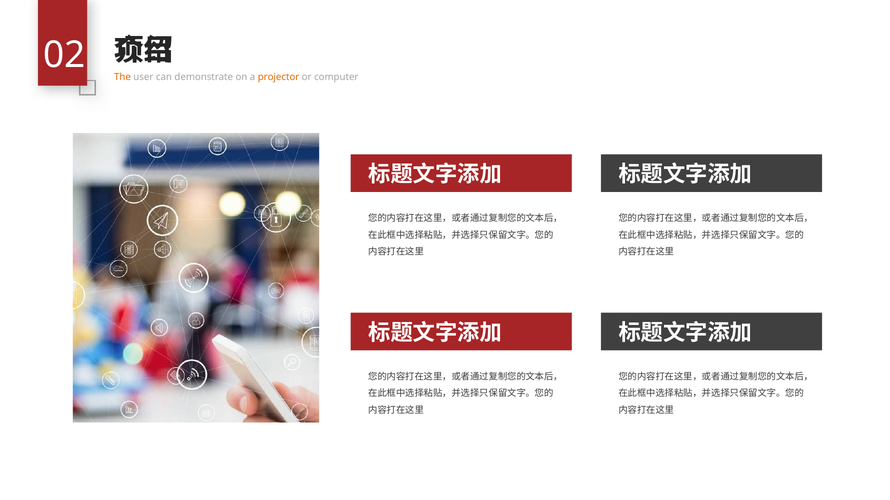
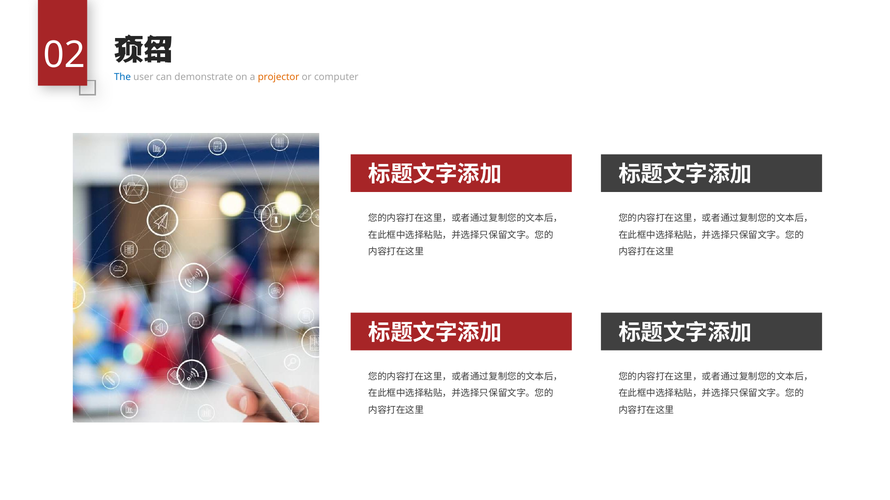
The colour: orange -> blue
